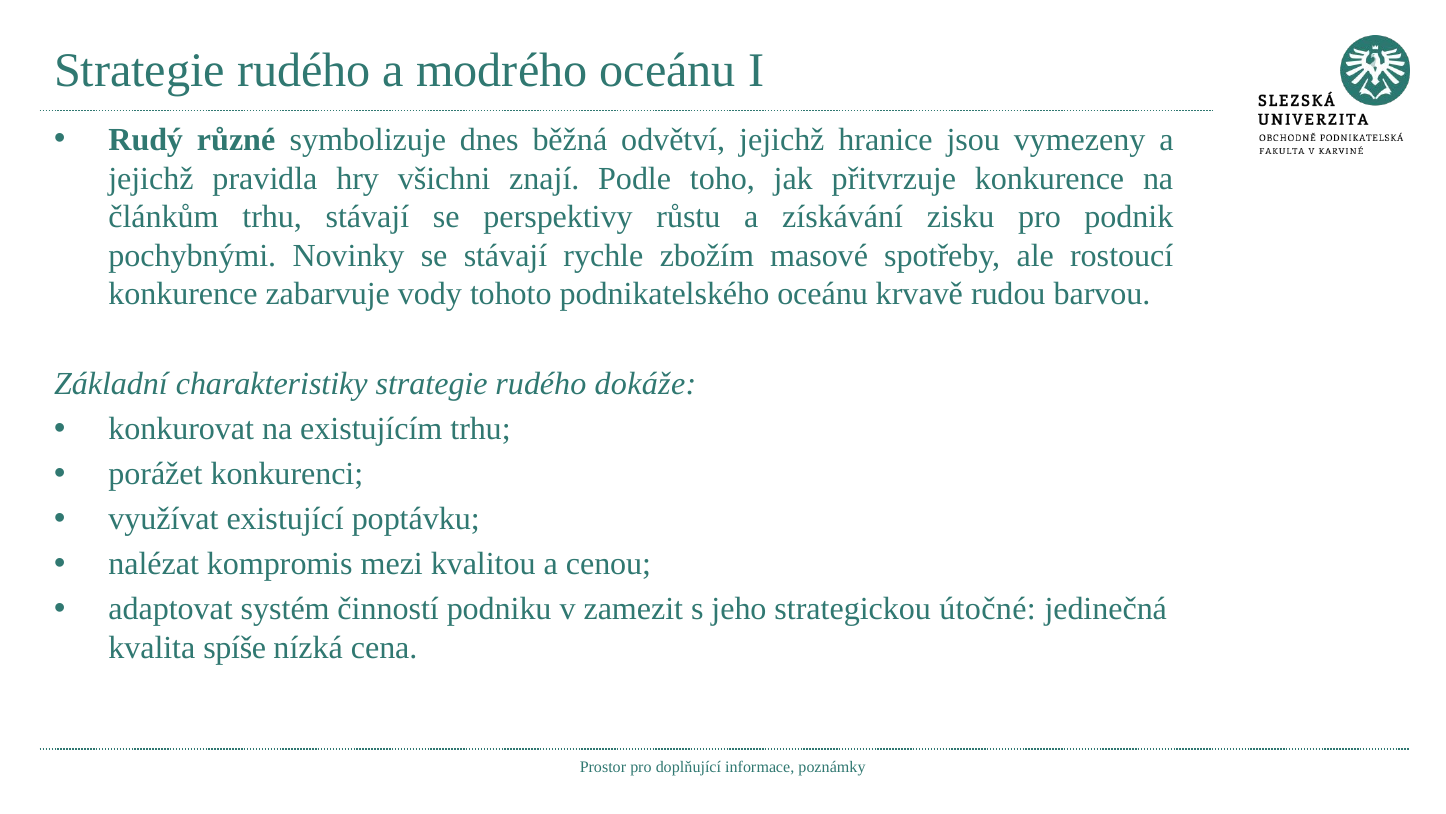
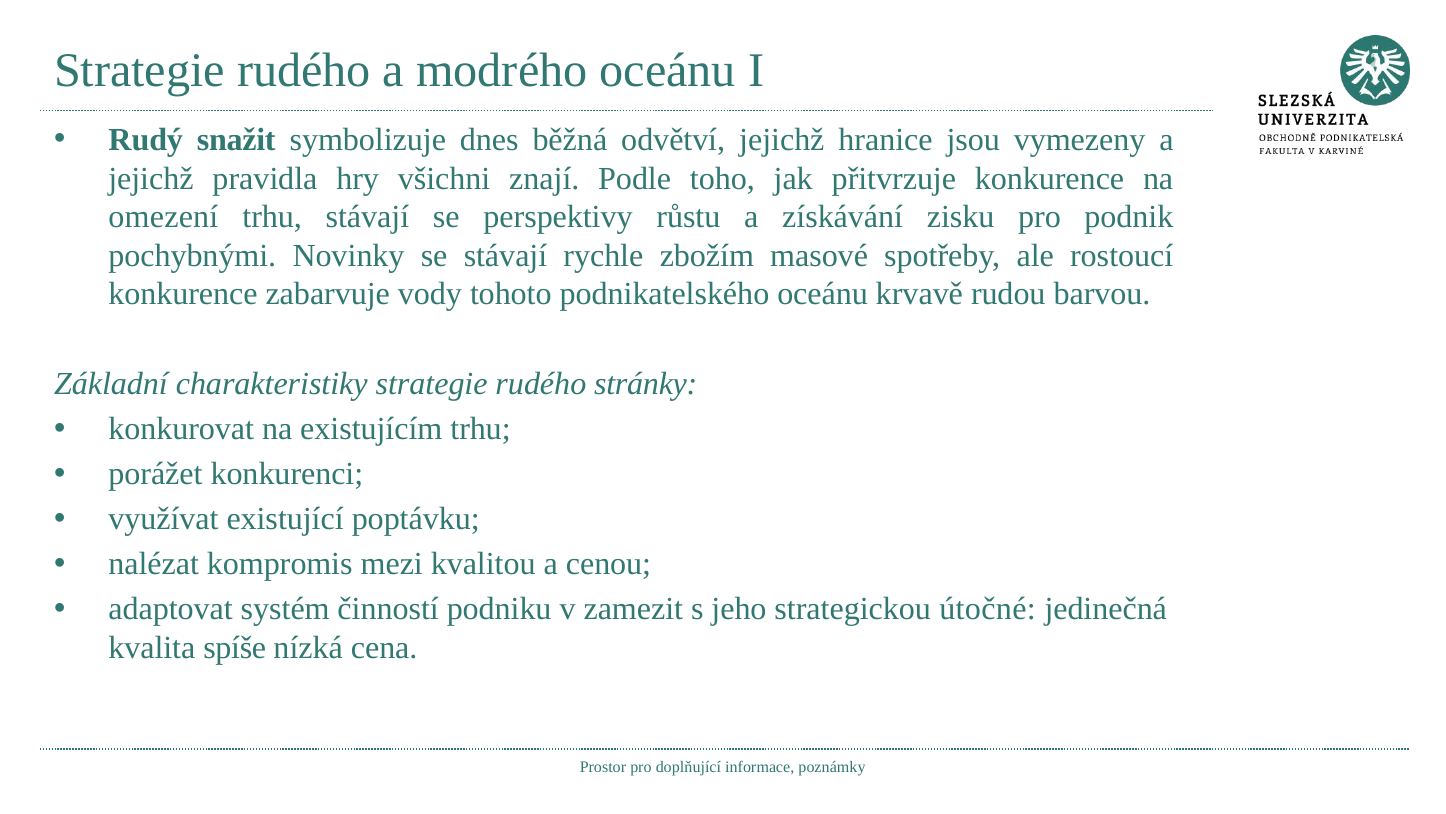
různé: různé -> snažit
článkům: článkům -> omezení
dokáže: dokáže -> stránky
